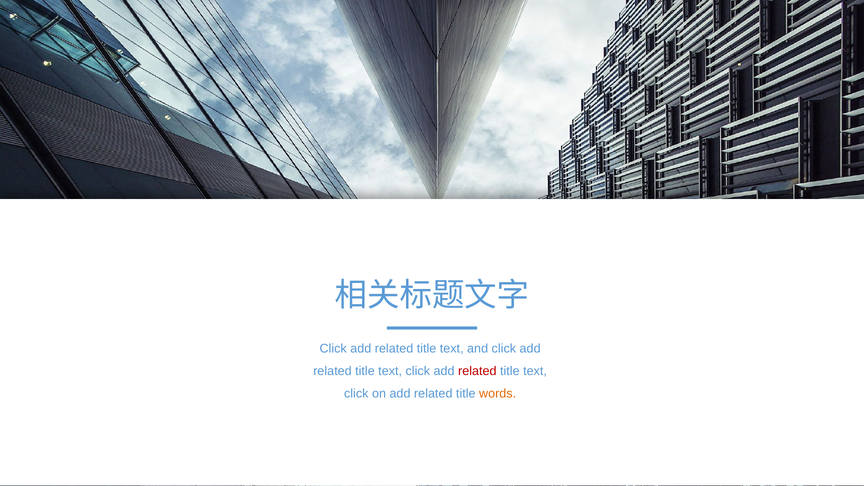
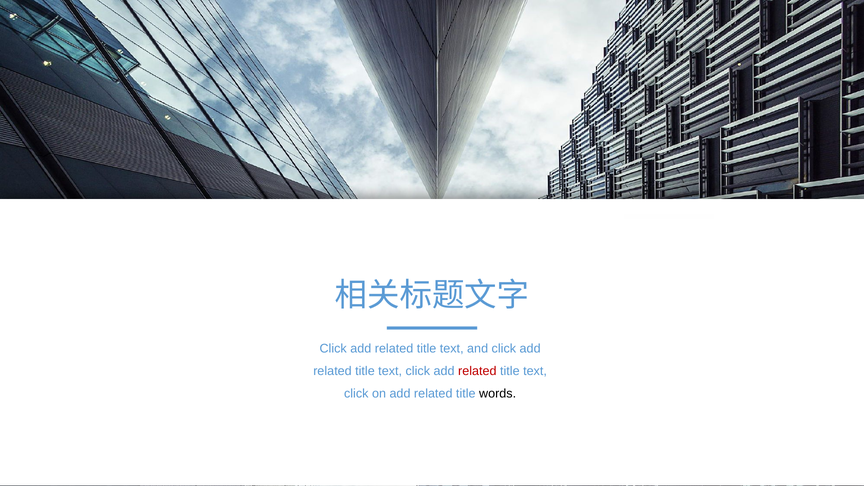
words colour: orange -> black
